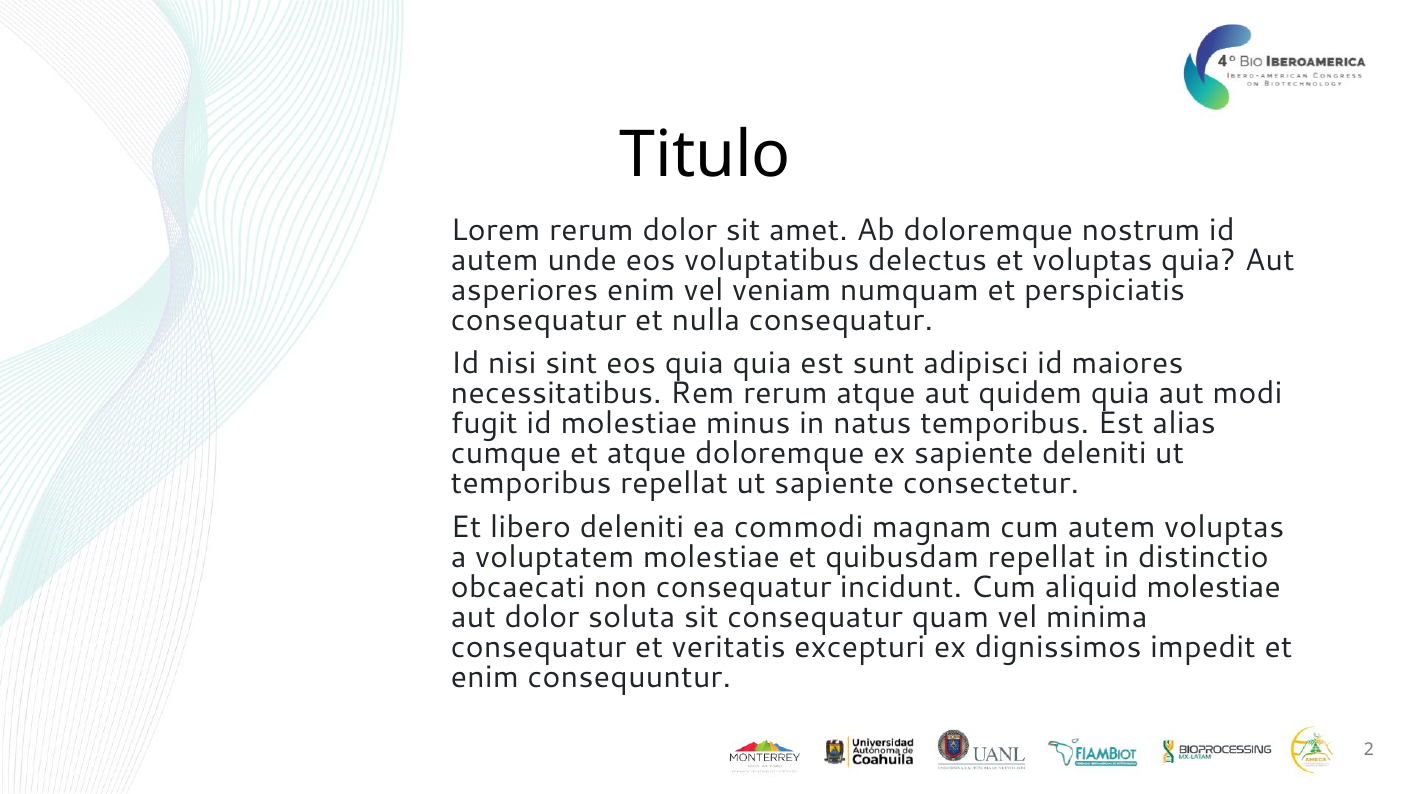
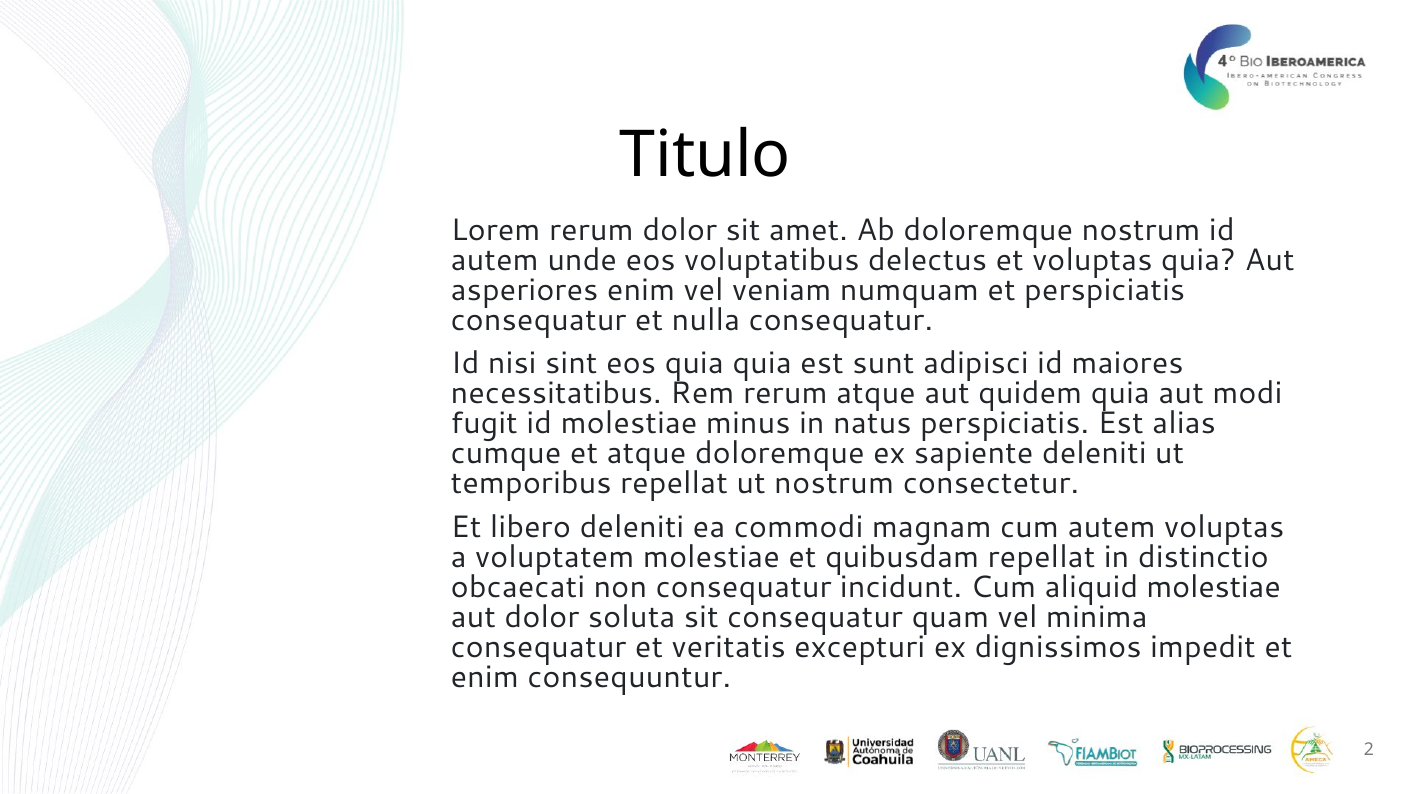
natus temporibus: temporibus -> perspiciatis
ut sapiente: sapiente -> nostrum
